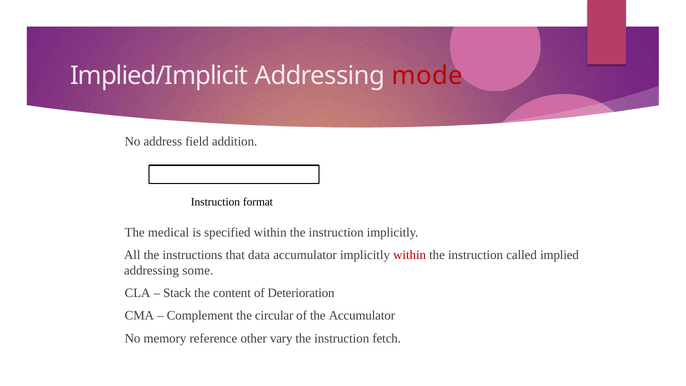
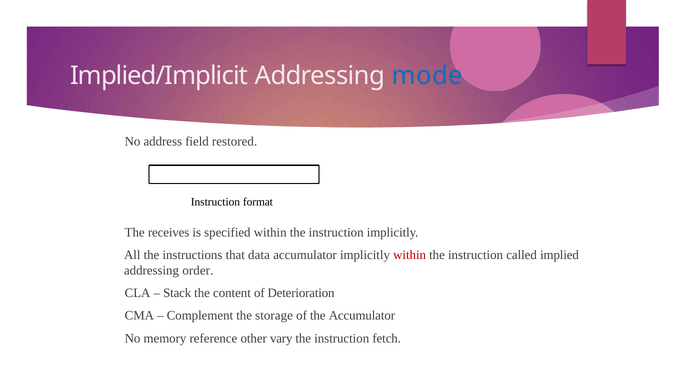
mode colour: red -> blue
addition: addition -> restored
medical: medical -> receives
some: some -> order
circular: circular -> storage
